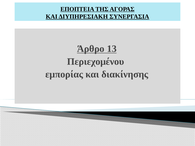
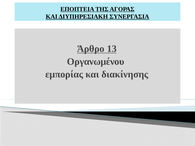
Περιεχομένου: Περιεχομένου -> Οργανωμένου
